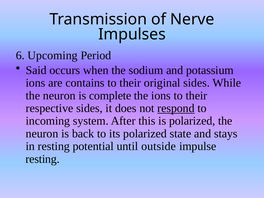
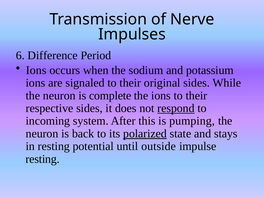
Upcoming: Upcoming -> Difference
Said at (36, 70): Said -> Ions
contains: contains -> signaled
is polarized: polarized -> pumping
polarized at (145, 134) underline: none -> present
